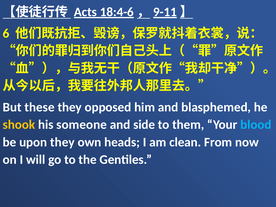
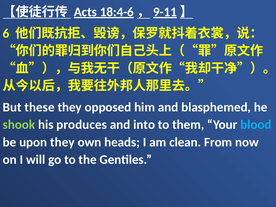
shook colour: yellow -> light green
someone: someone -> produces
side: side -> into
